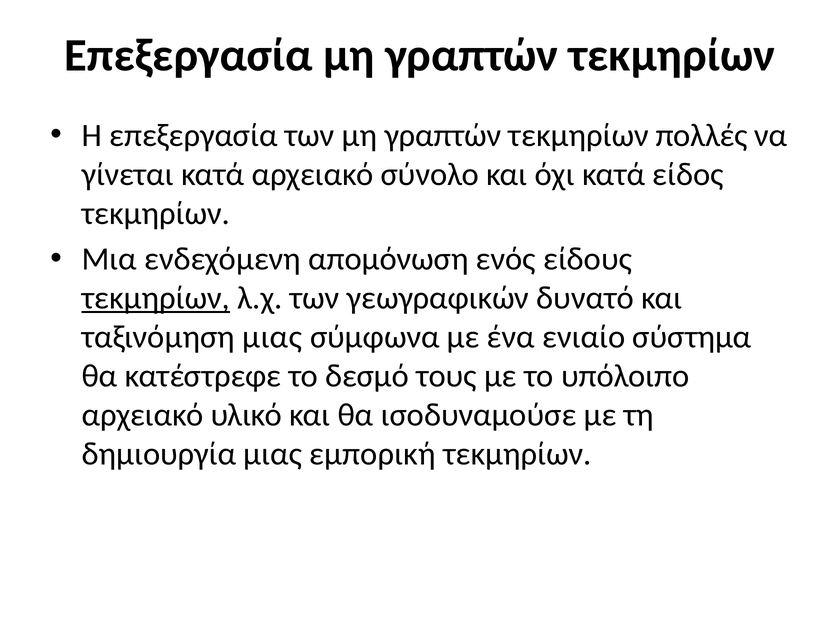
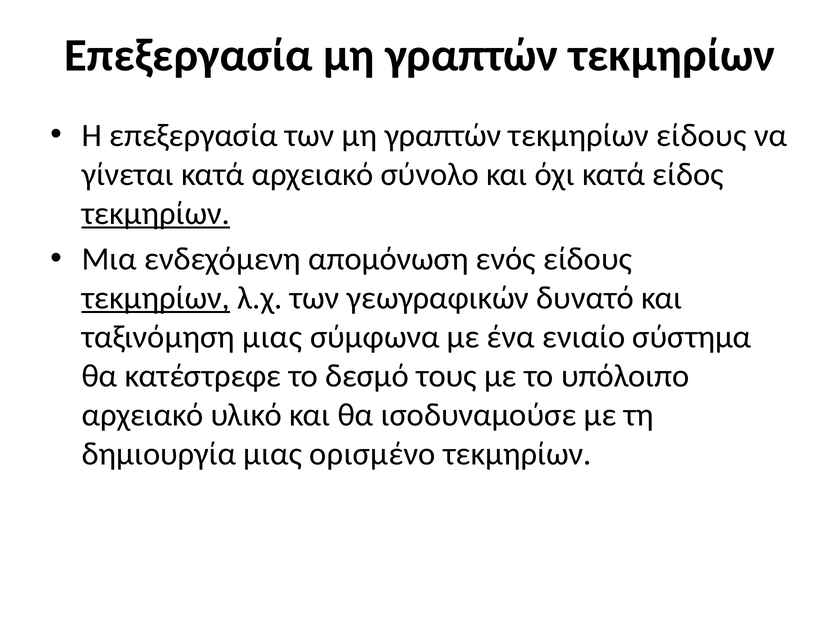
τεκμηρίων πολλές: πολλές -> είδους
τεκμηρίων at (156, 214) underline: none -> present
εμπορική: εμπορική -> ορισμένο
